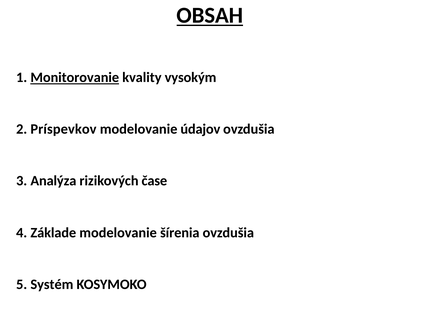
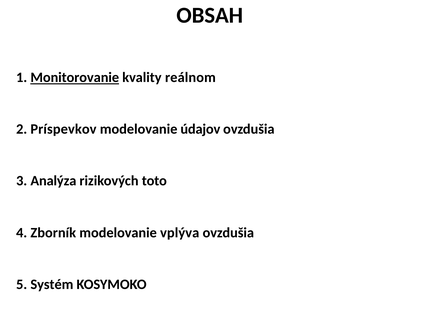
OBSAH underline: present -> none
vysokým: vysokým -> reálnom
čase: čase -> toto
Základe: Základe -> Zborník
šírenia: šírenia -> vplýva
